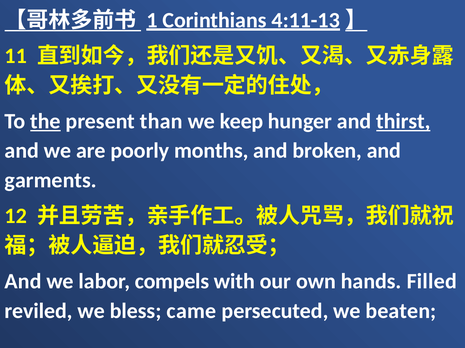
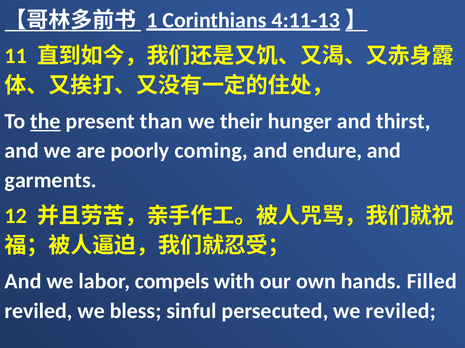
keep: keep -> their
thirst underline: present -> none
months: months -> coming
broken: broken -> endure
came: came -> sinful
we beaten: beaten -> reviled
